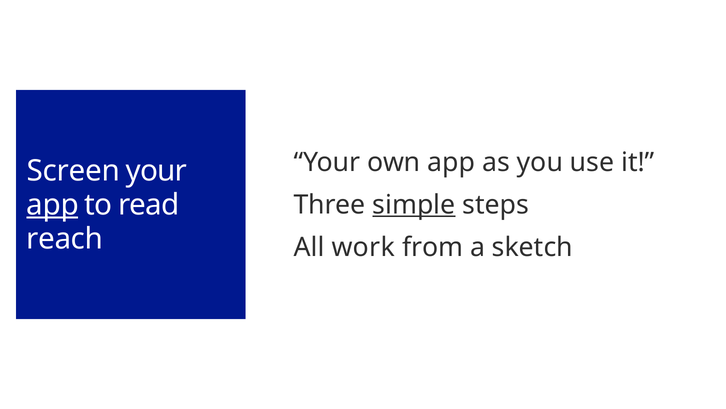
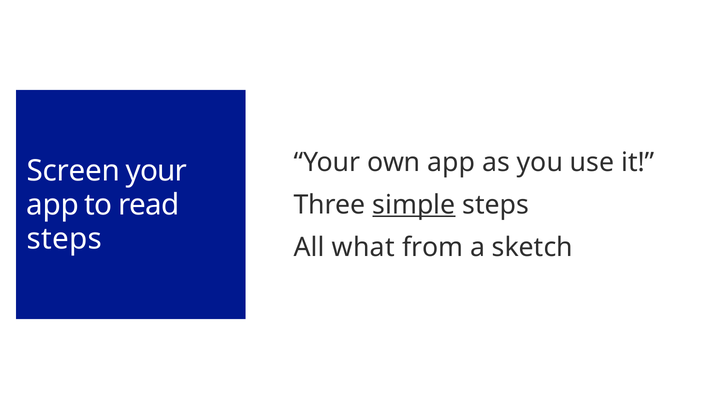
app at (53, 205) underline: present -> none
reach at (65, 238): reach -> steps
work: work -> what
